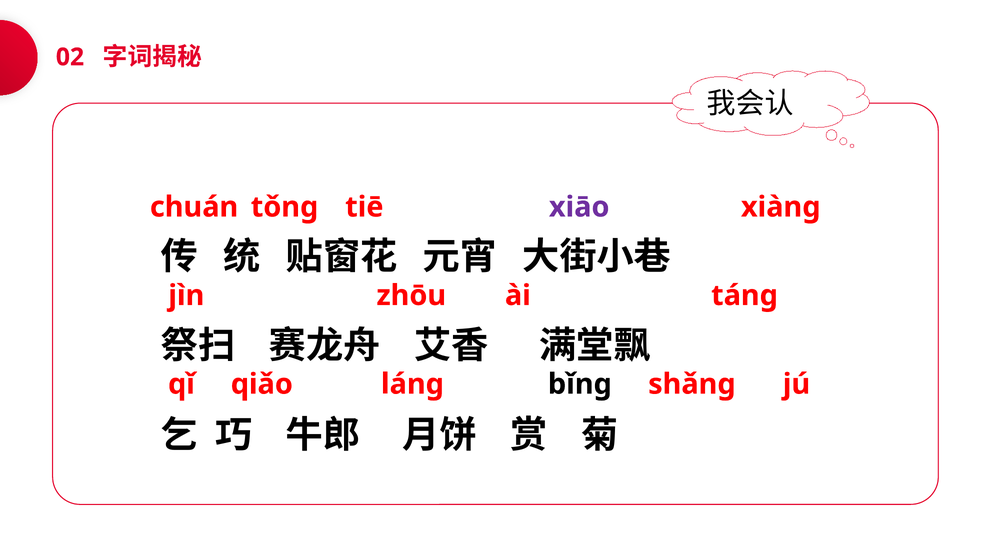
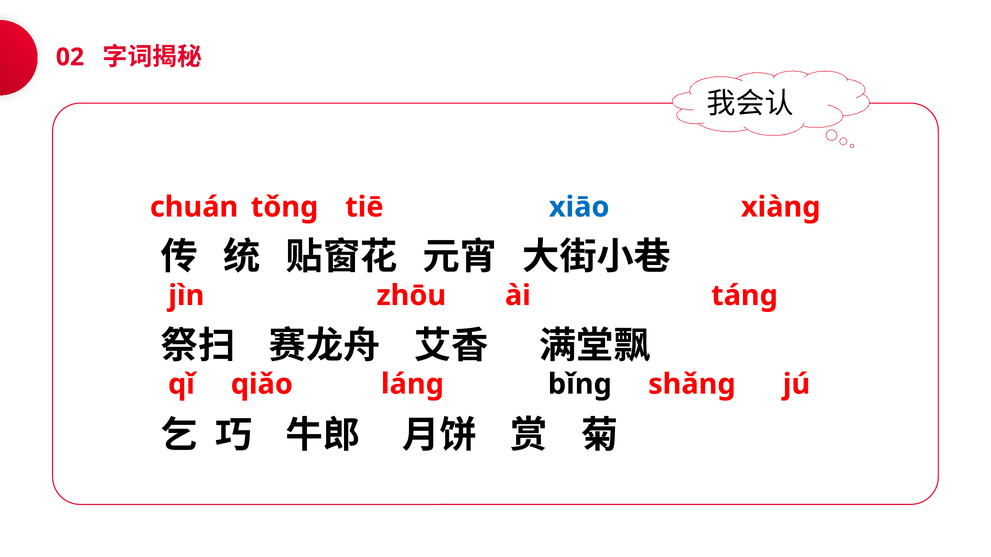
xiāo colour: purple -> blue
